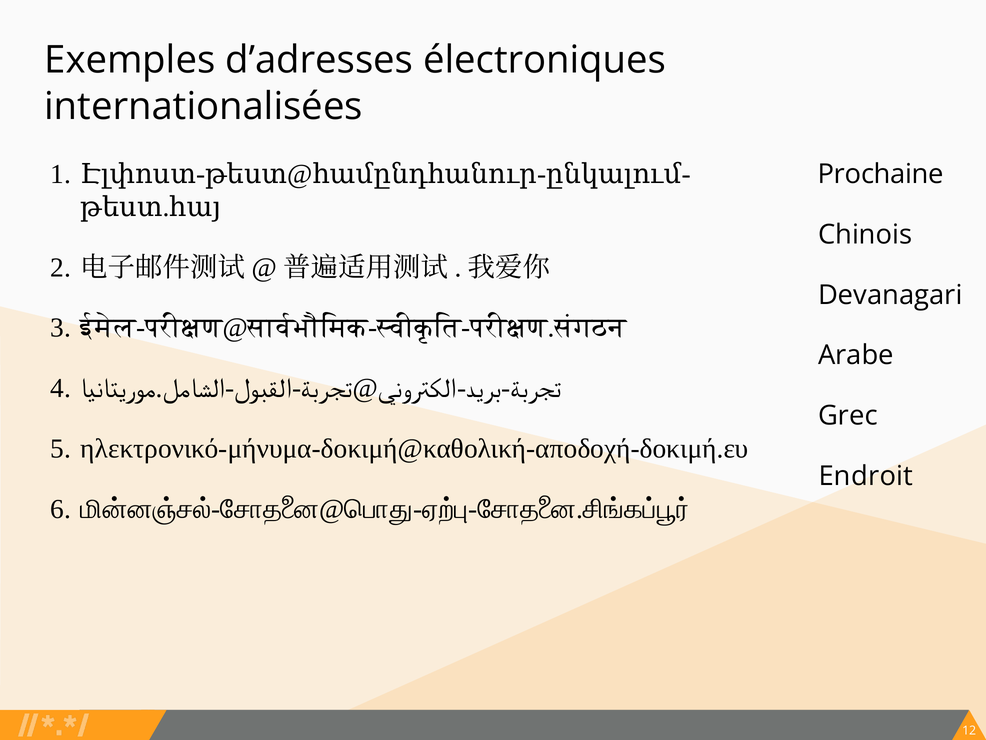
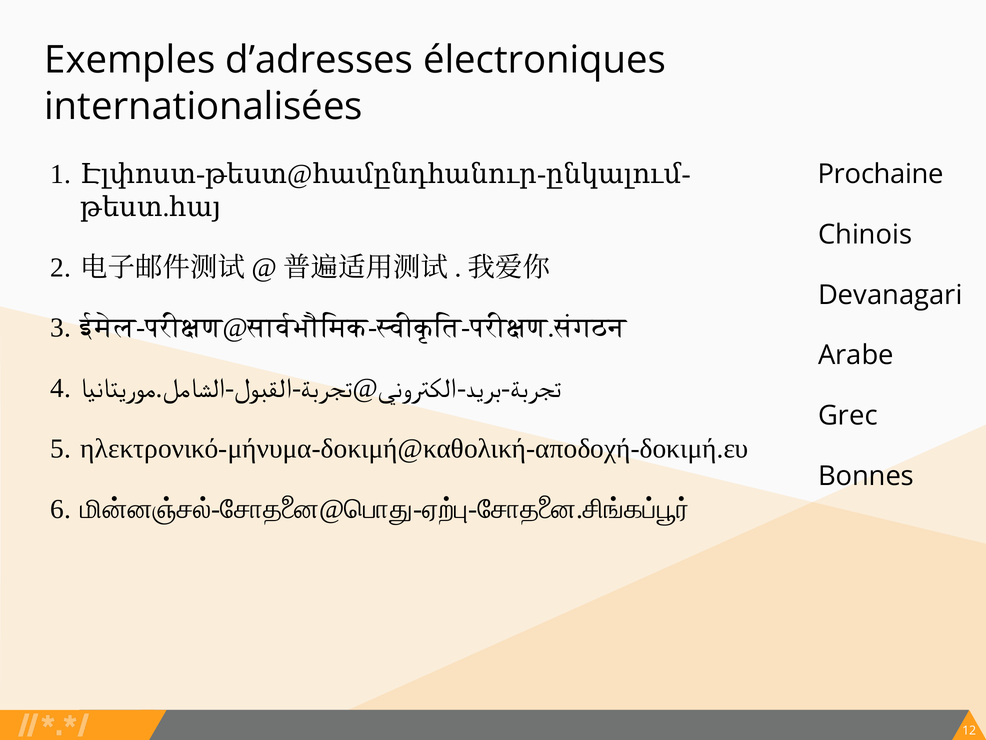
Endroit: Endroit -> Bonnes
